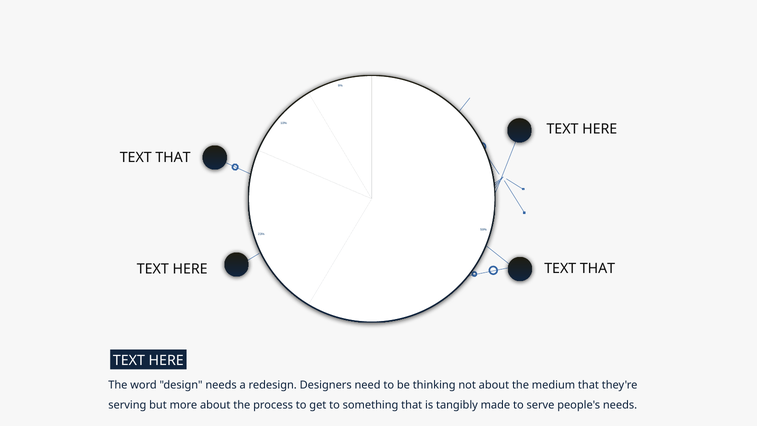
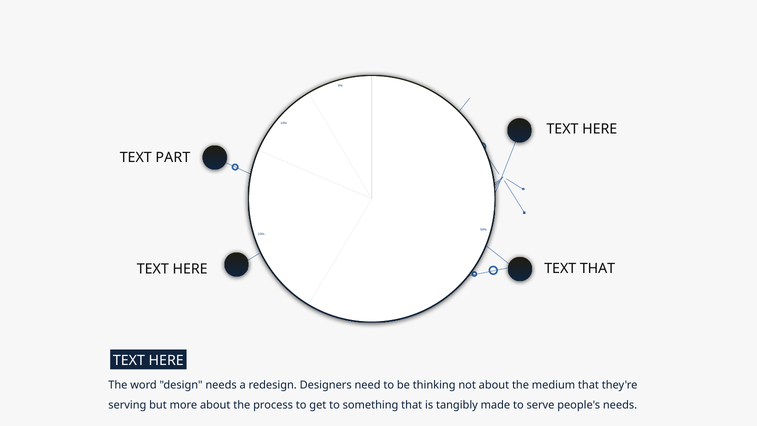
THAT at (173, 158): THAT -> PART
